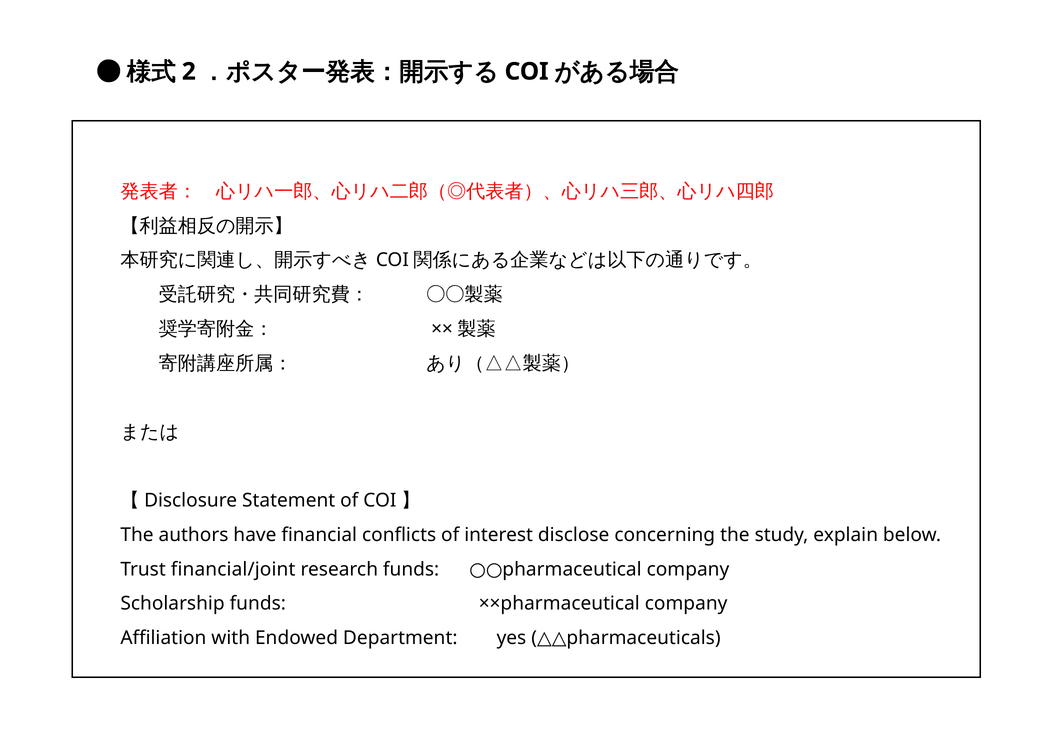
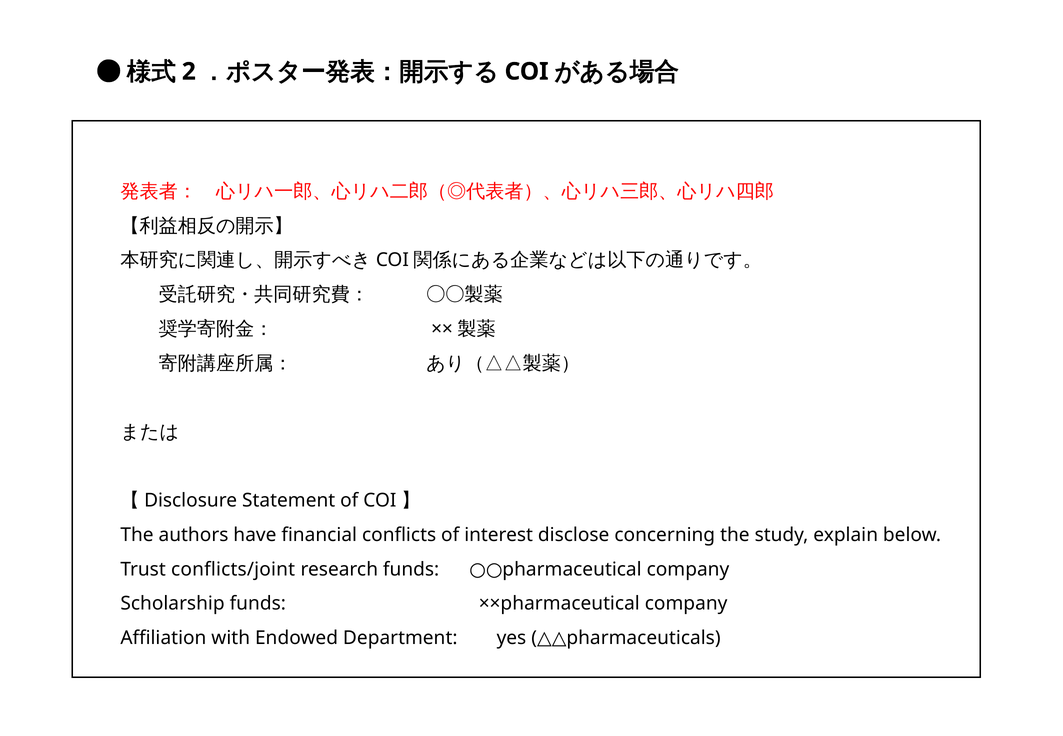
financial/joint: financial/joint -> conflicts/joint
